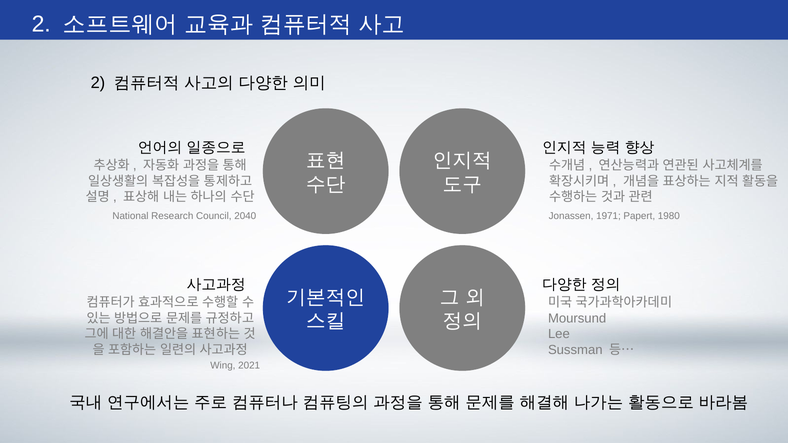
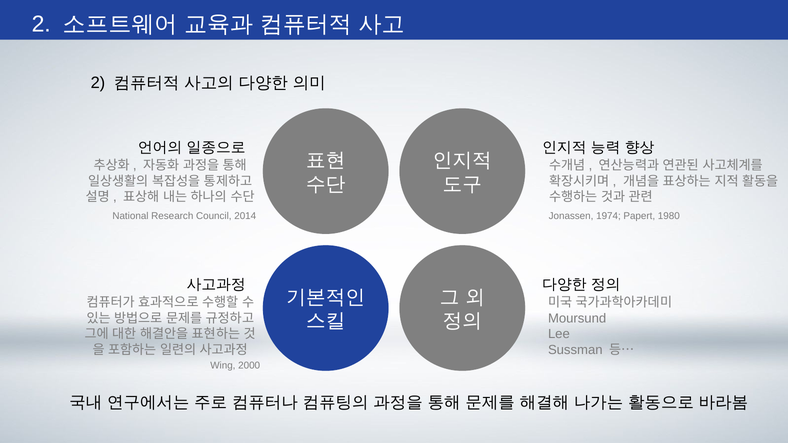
2040: 2040 -> 2014
1971: 1971 -> 1974
2021: 2021 -> 2000
